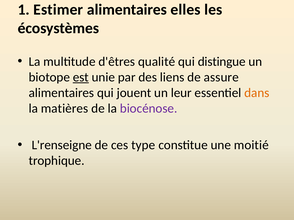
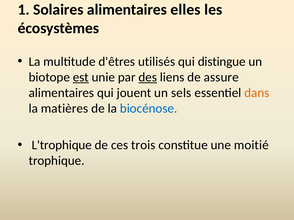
Estimer: Estimer -> Solaires
qualité: qualité -> utilisés
des underline: none -> present
leur: leur -> sels
biocénose colour: purple -> blue
L'renseigne: L'renseigne -> L'trophique
type: type -> trois
